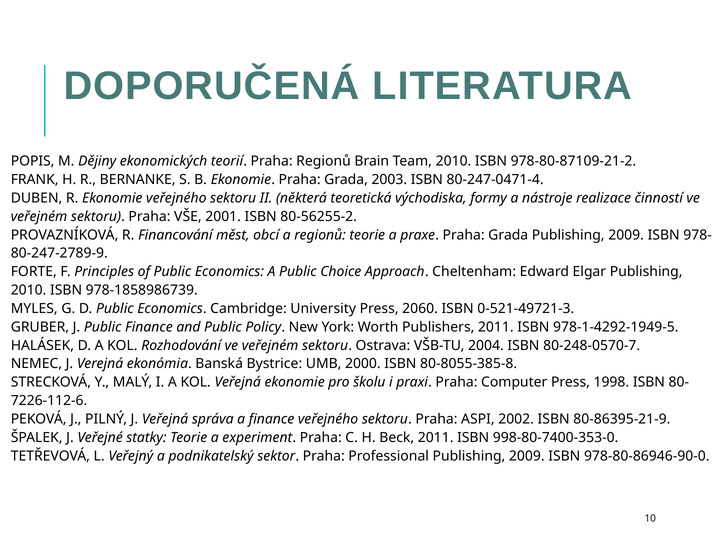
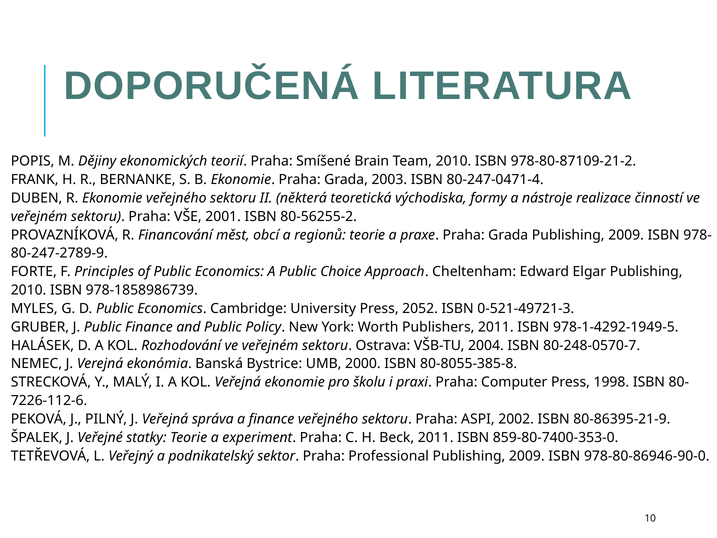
Praha Regionů: Regionů -> Smíšené
2060: 2060 -> 2052
998-80-7400-353-0: 998-80-7400-353-0 -> 859-80-7400-353-0
